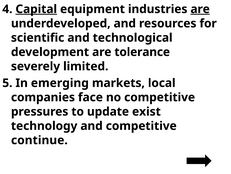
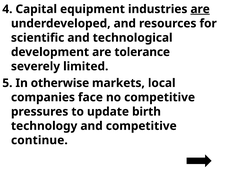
Capital underline: present -> none
emerging: emerging -> otherwise
exist: exist -> birth
